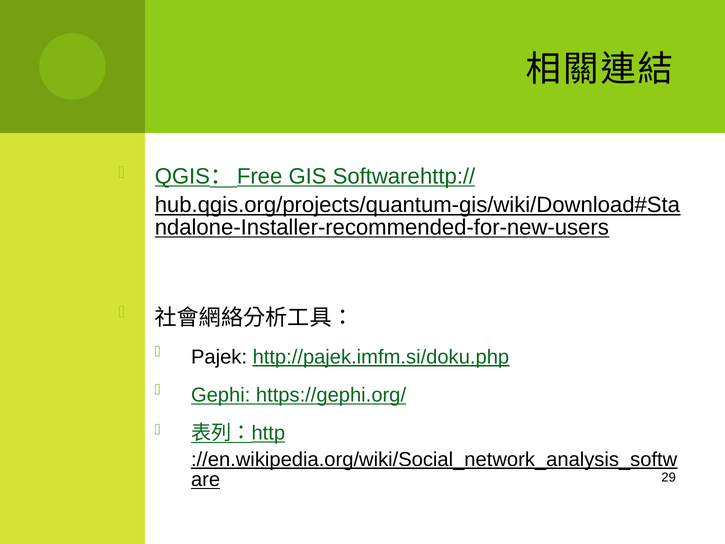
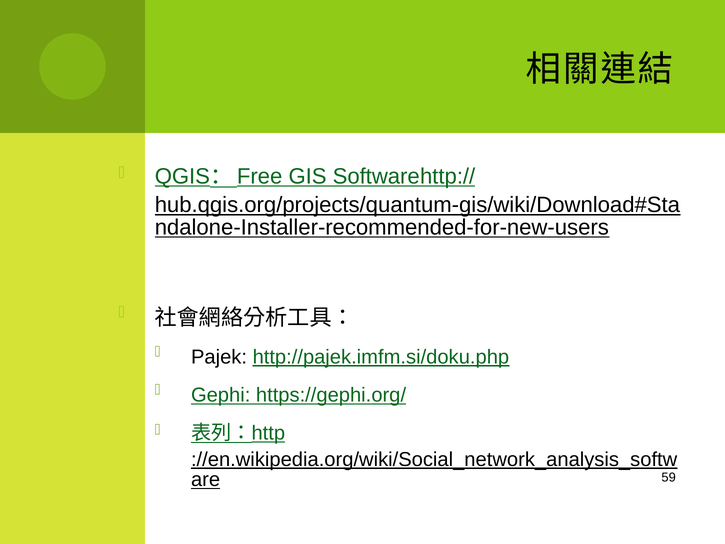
29: 29 -> 59
